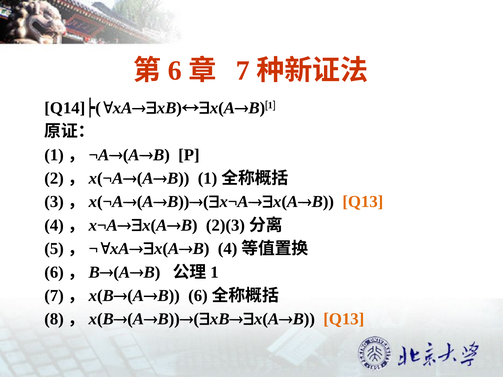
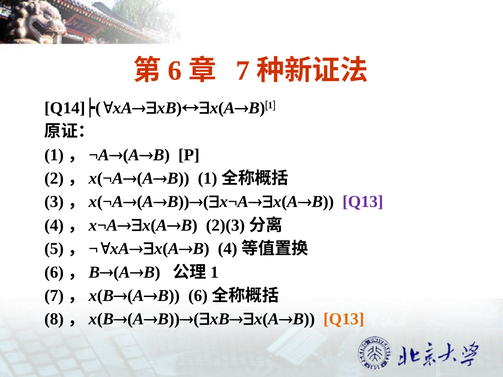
Q13 at (363, 202) colour: orange -> purple
